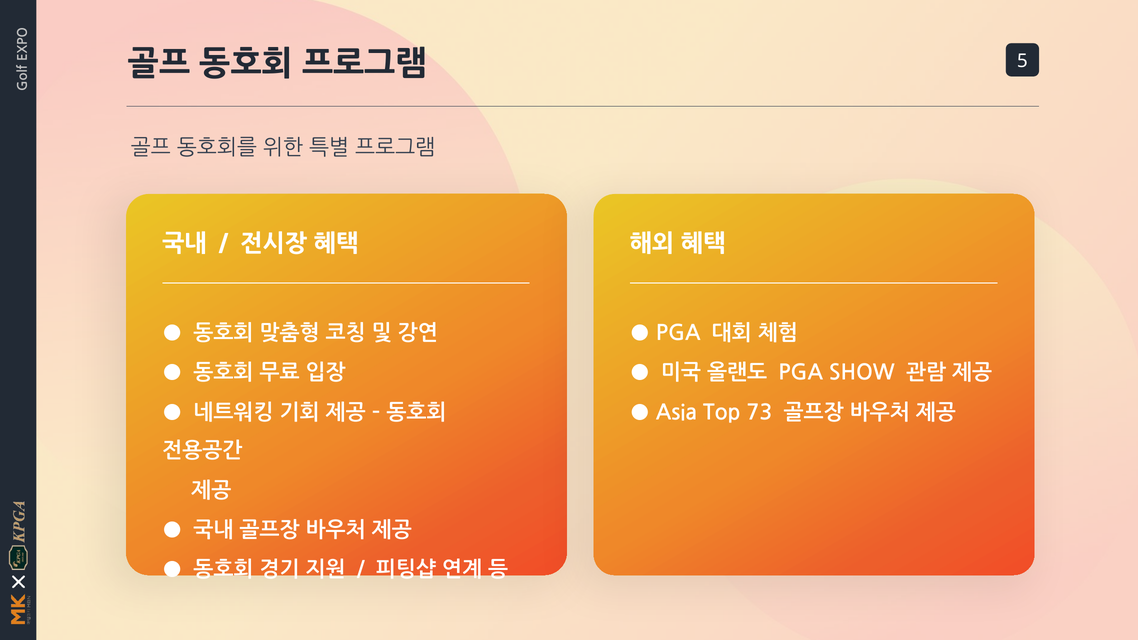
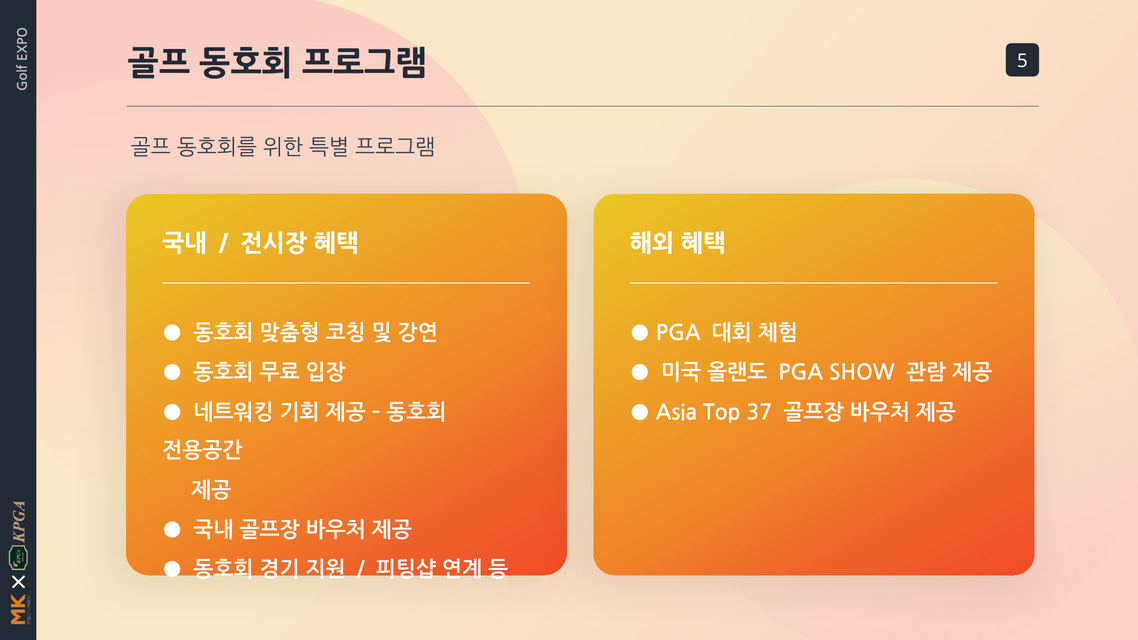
73: 73 -> 37
